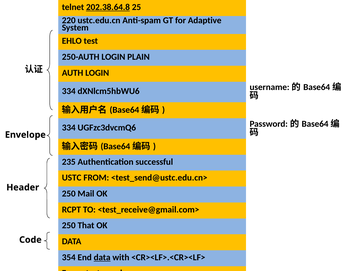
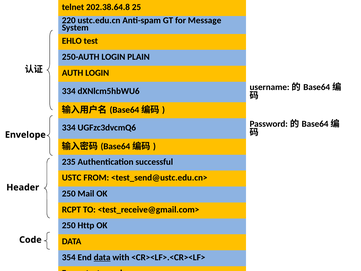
202.38.64.8 underline: present -> none
Adaptive: Adaptive -> Message
That: That -> Http
